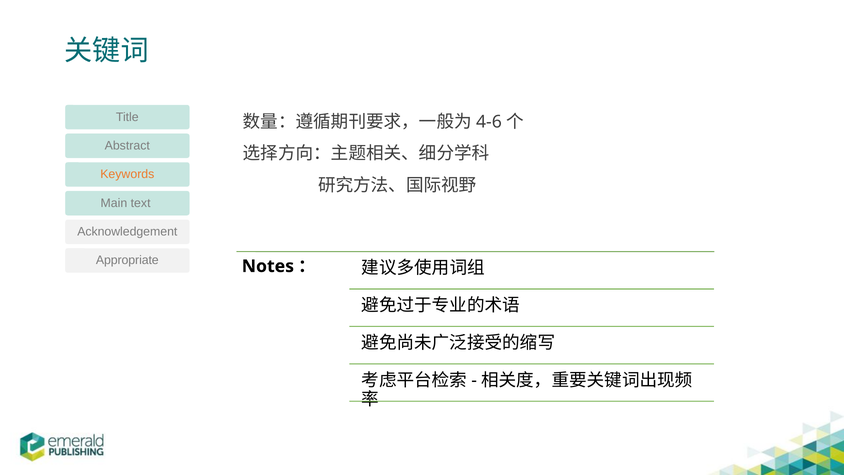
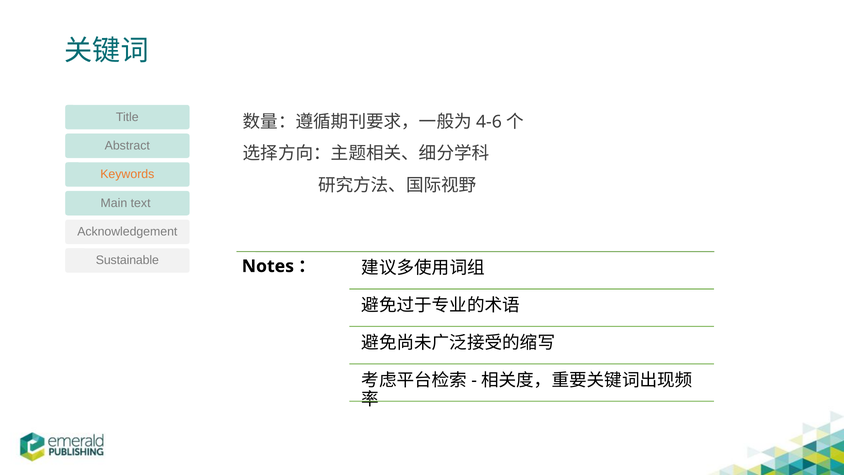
Appropriate: Appropriate -> Sustainable
